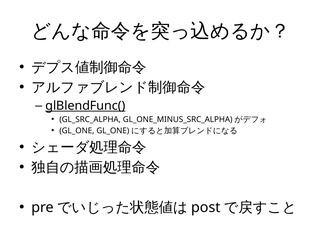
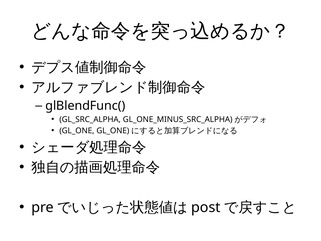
glBlendFunc( underline: present -> none
